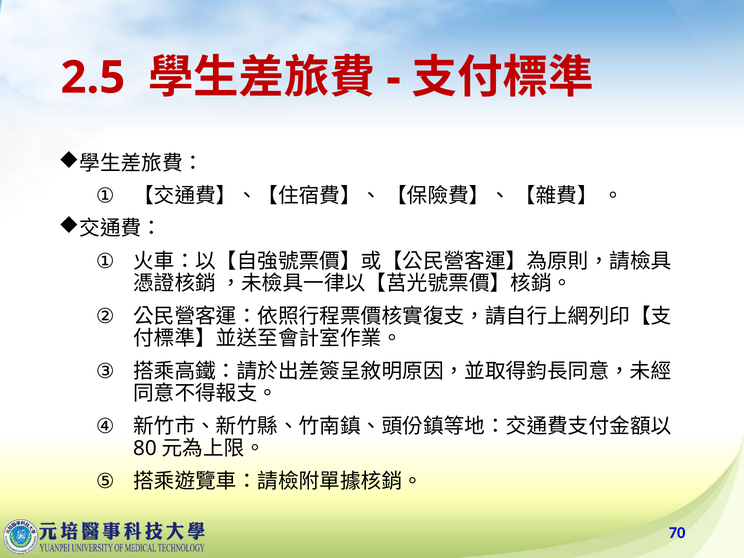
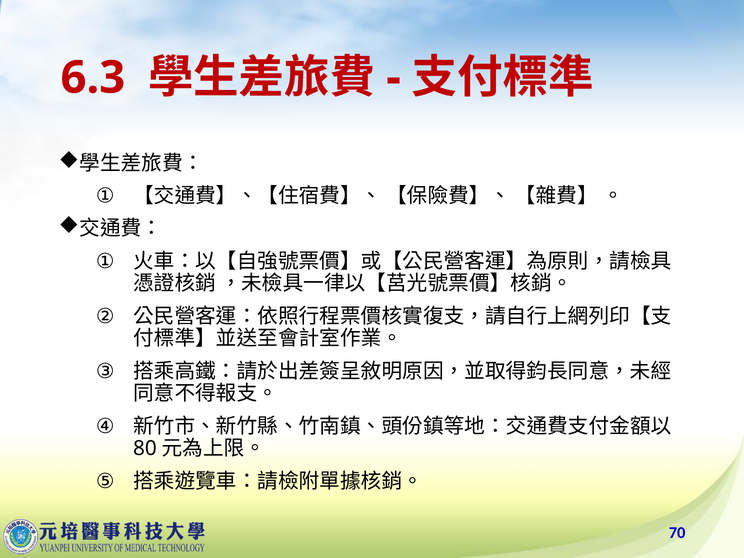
2.5: 2.5 -> 6.3
